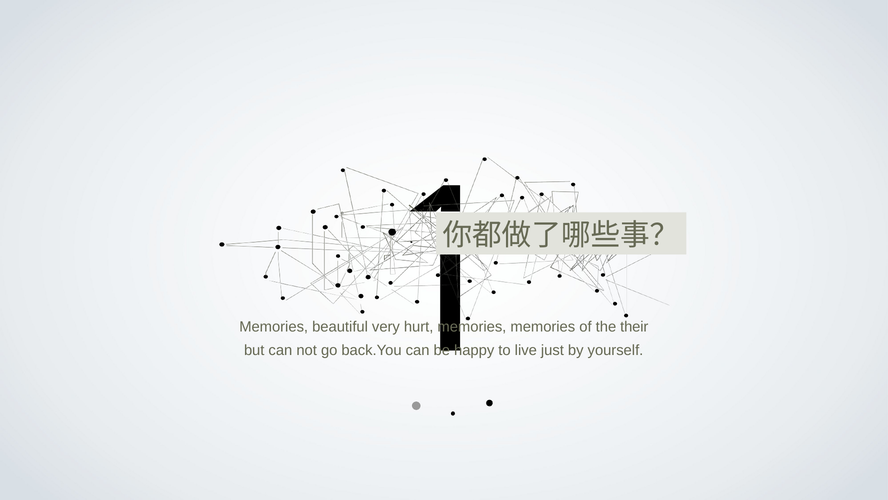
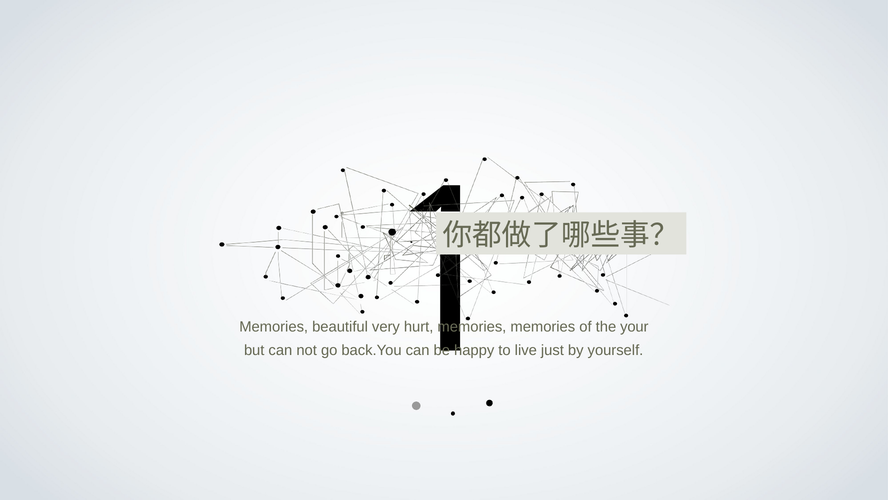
their: their -> your
